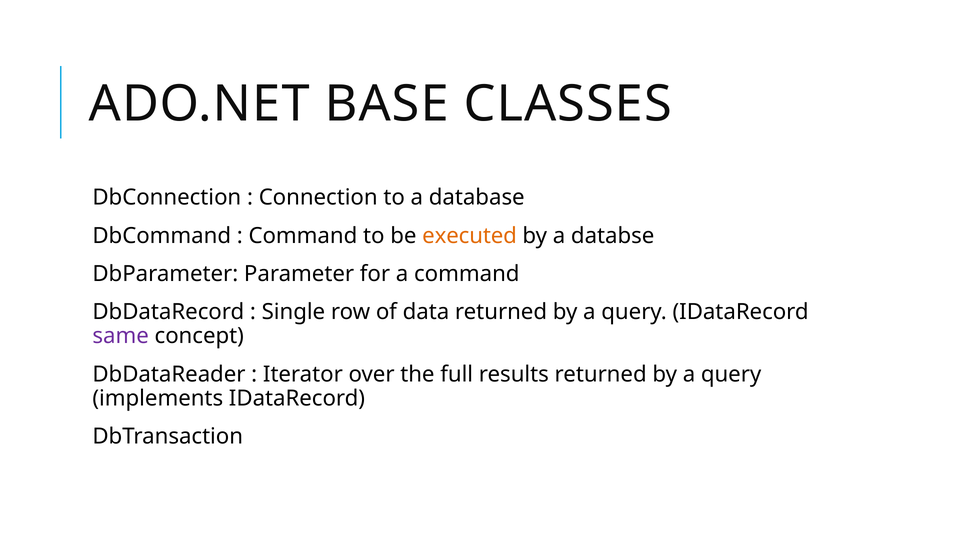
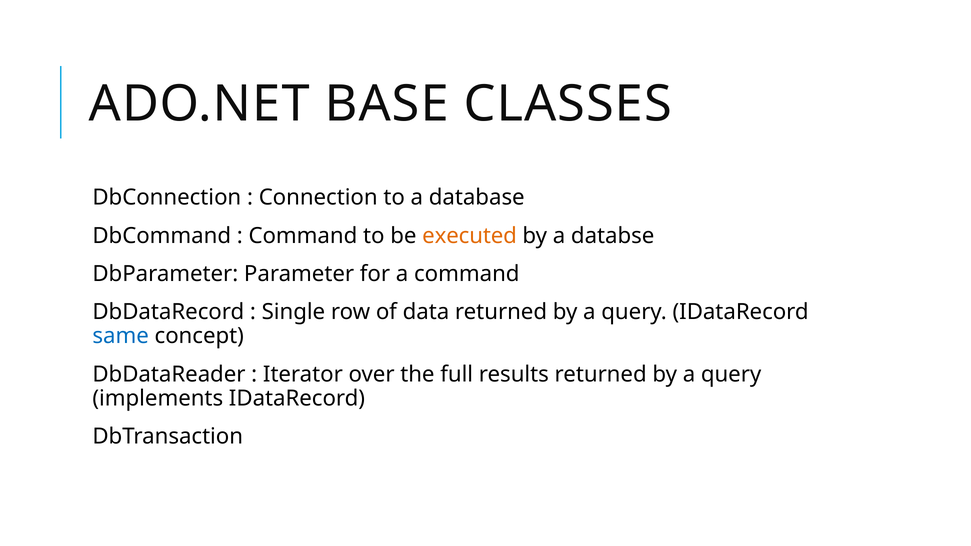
same colour: purple -> blue
